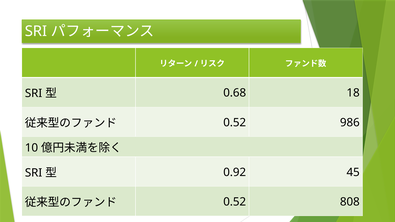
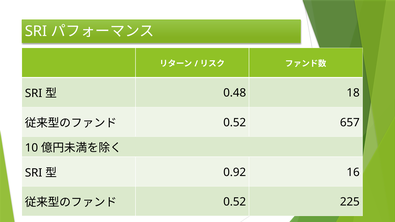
0.68: 0.68 -> 0.48
986: 986 -> 657
45: 45 -> 16
808: 808 -> 225
